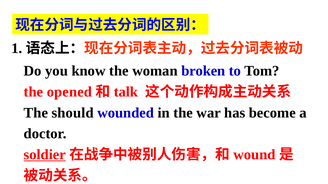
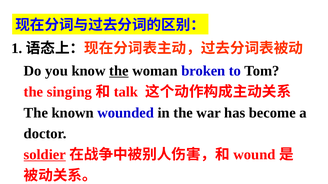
the at (119, 71) underline: none -> present
opened: opened -> singing
should: should -> known
